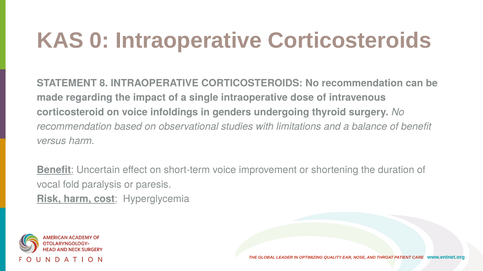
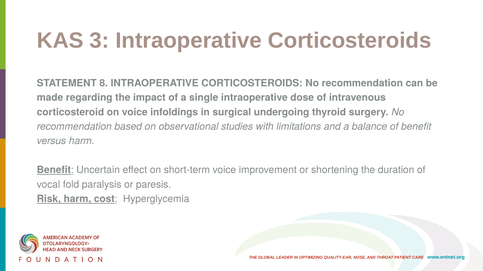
0: 0 -> 3
genders: genders -> surgical
